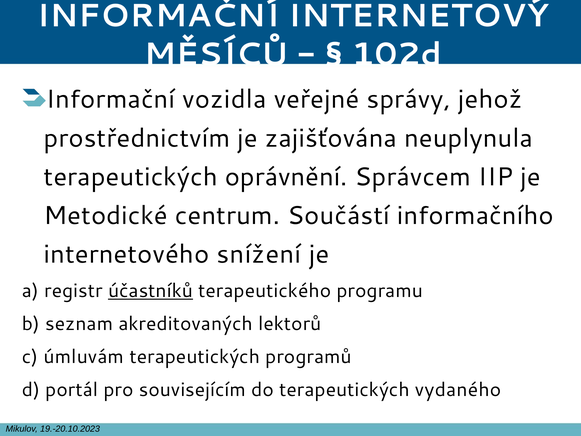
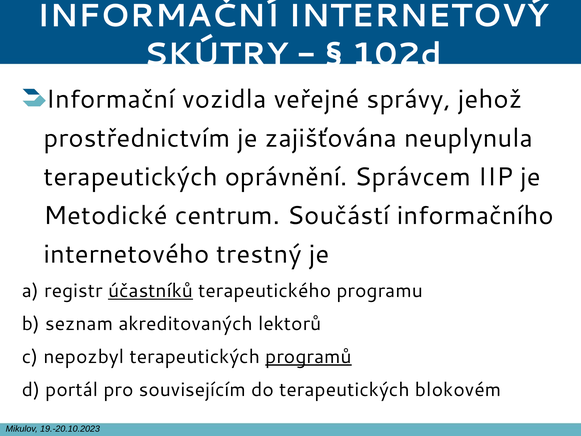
MĚSÍCŮ: MĚSÍCŮ -> SKÚTRY
snížení: snížení -> trestný
úmluvám: úmluvám -> nepozbyl
programů underline: none -> present
vydaného: vydaného -> blokovém
